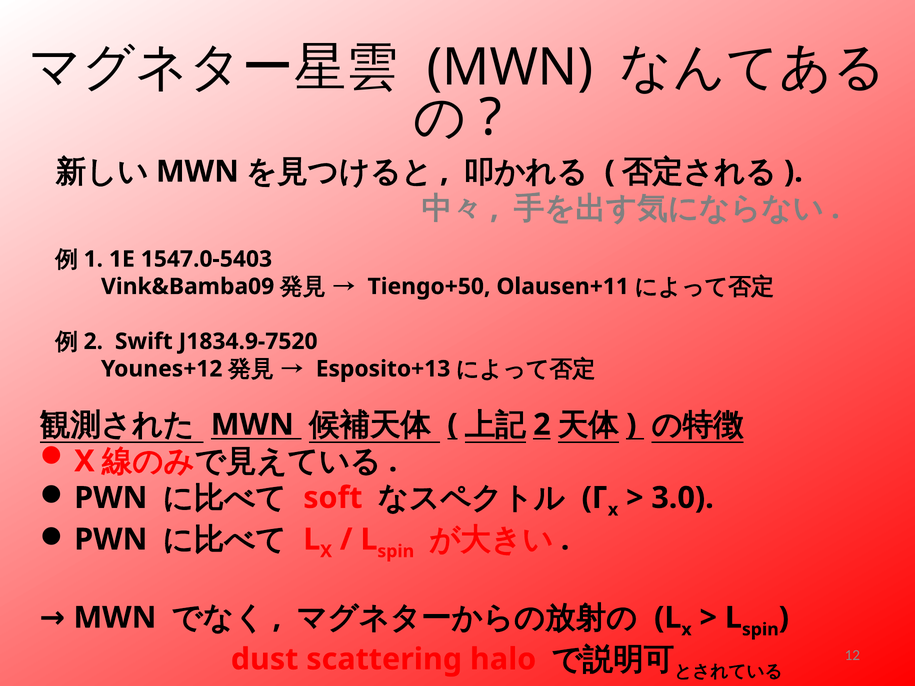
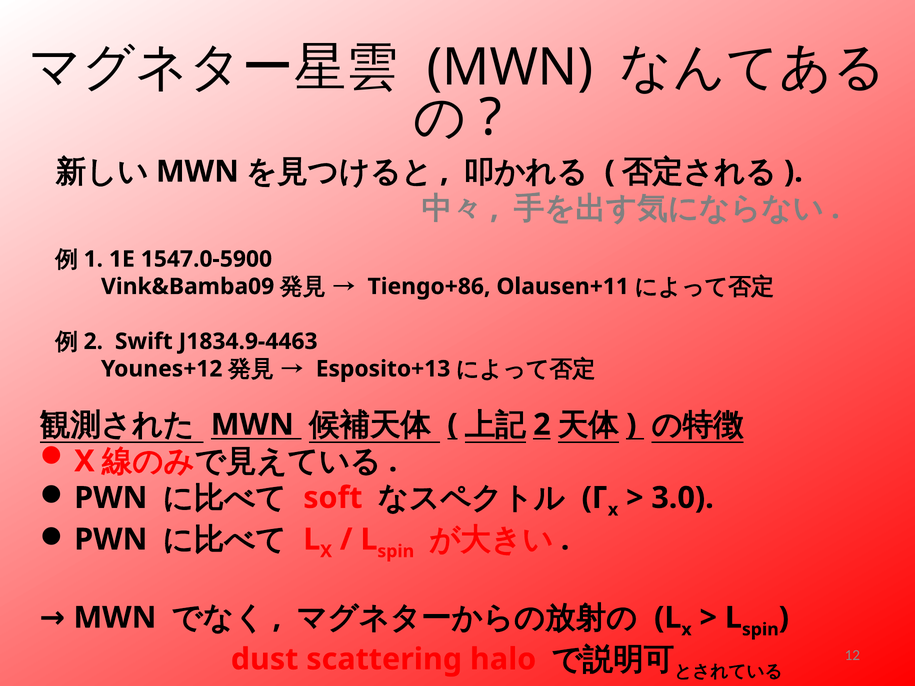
1547.0-5403: 1547.0-5403 -> 1547.0-5900
Tiengo+50: Tiengo+50 -> Tiengo+86
J1834.9-7520: J1834.9-7520 -> J1834.9-4463
